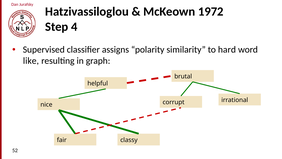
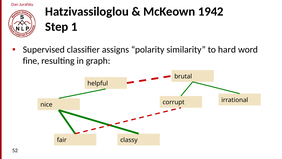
1972: 1972 -> 1942
4: 4 -> 1
like: like -> fine
